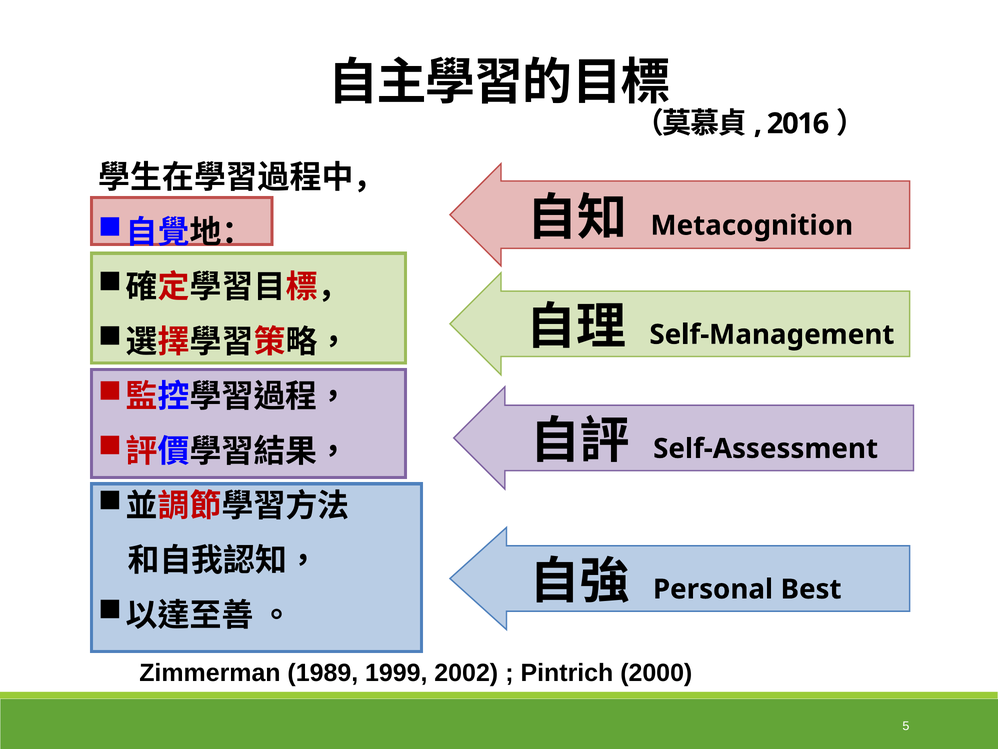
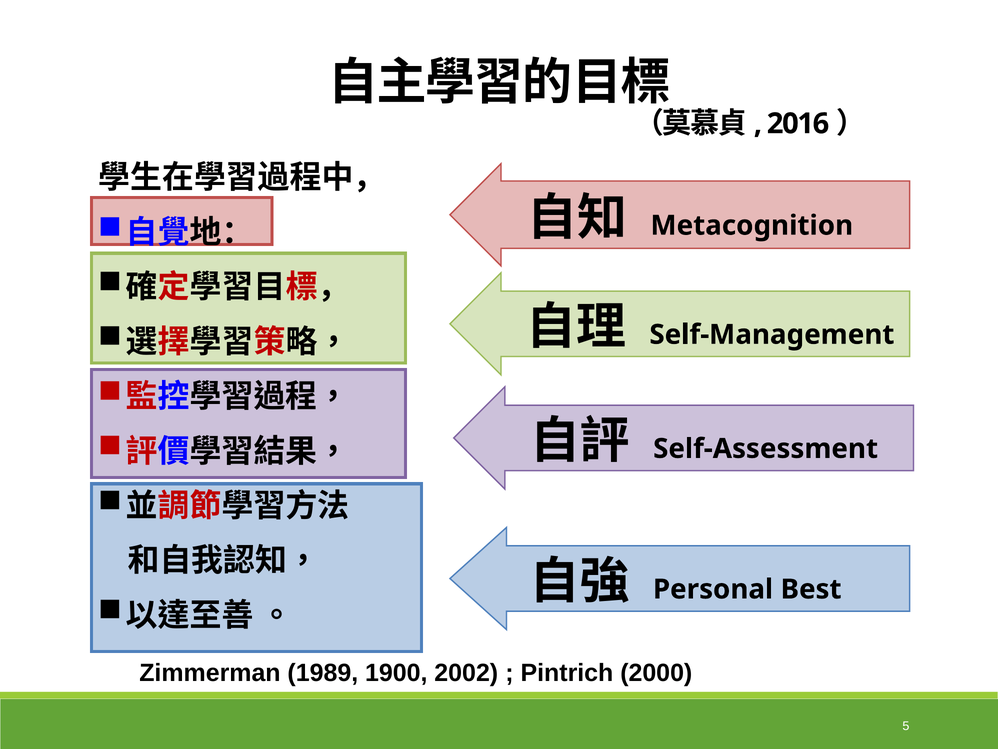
1999: 1999 -> 1900
